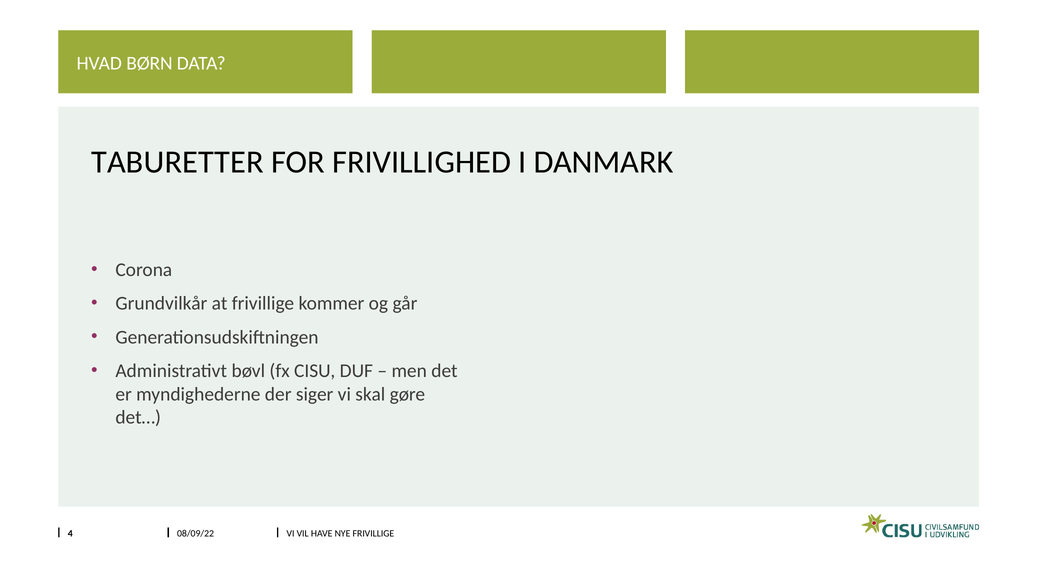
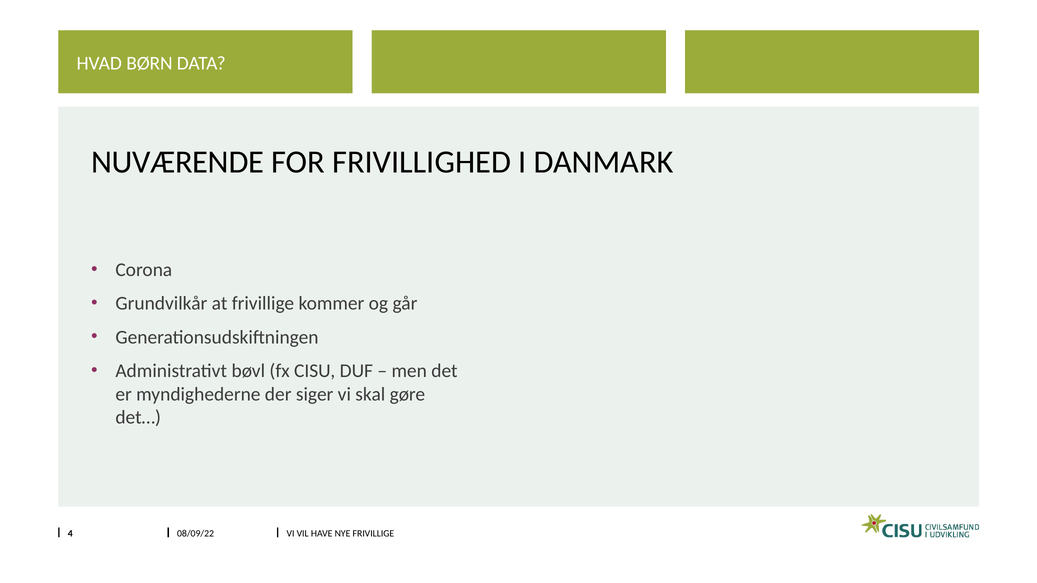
TABURETTER: TABURETTER -> NUVÆRENDE
